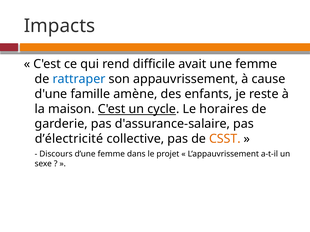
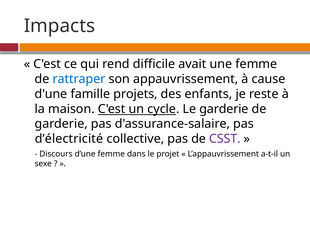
amène: amène -> projets
Le horaires: horaires -> garderie
CSST colour: orange -> purple
